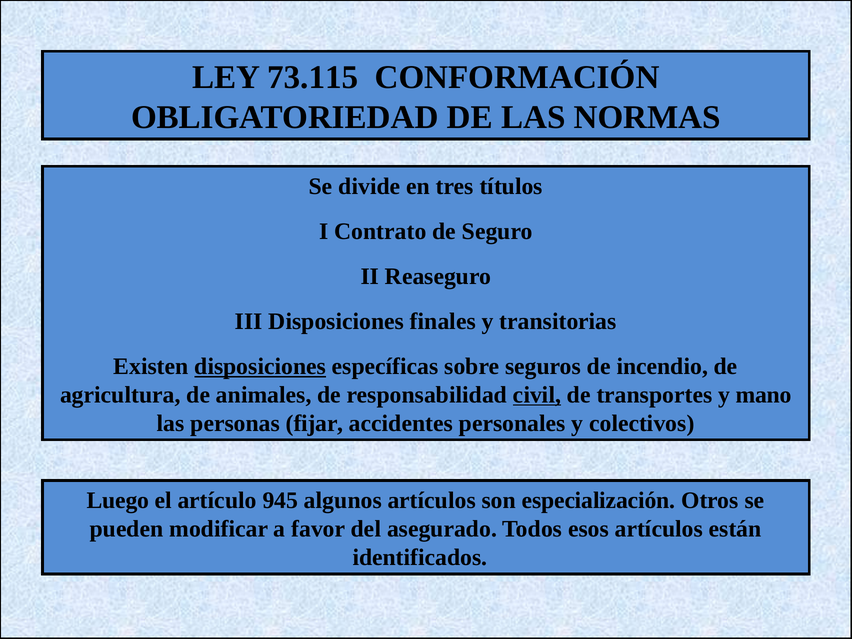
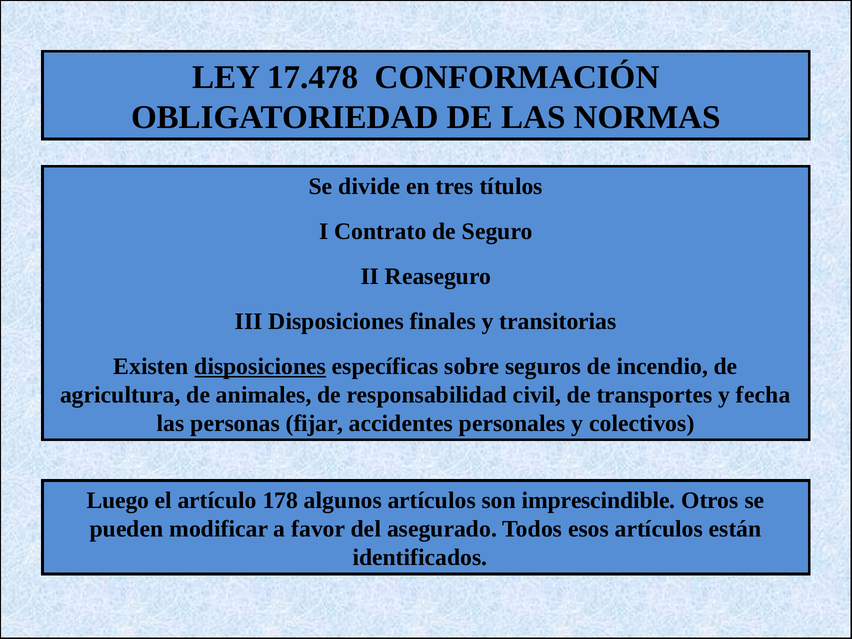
73.115: 73.115 -> 17.478
civil underline: present -> none
mano: mano -> fecha
945: 945 -> 178
especialización: especialización -> imprescindible
